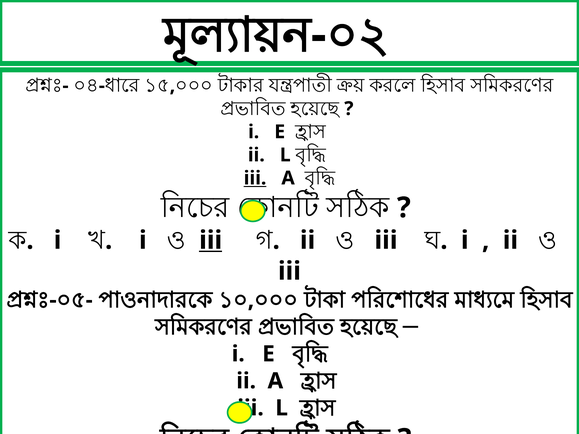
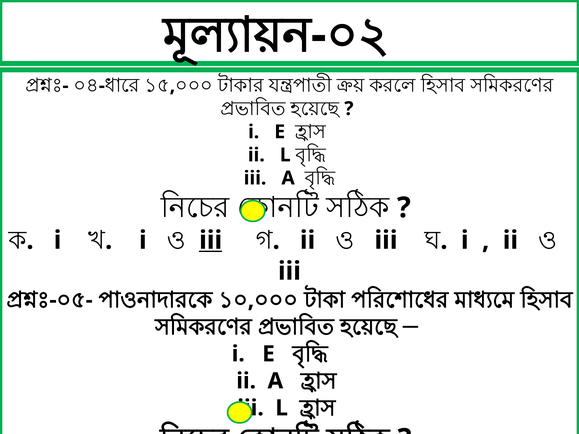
iii at (255, 178) underline: present -> none
